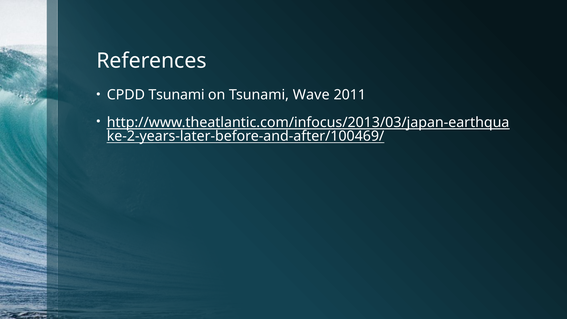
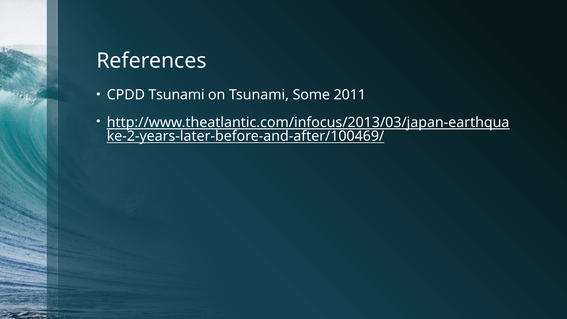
Wave: Wave -> Some
